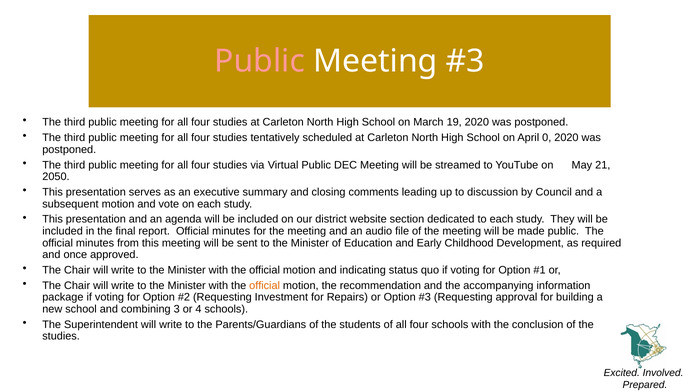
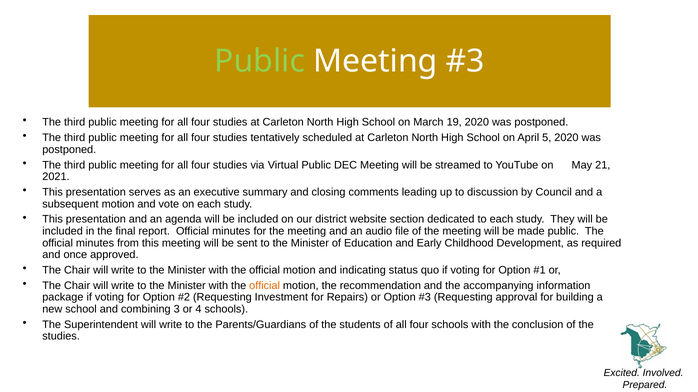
Public at (260, 61) colour: pink -> light green
0: 0 -> 5
2050: 2050 -> 2021
